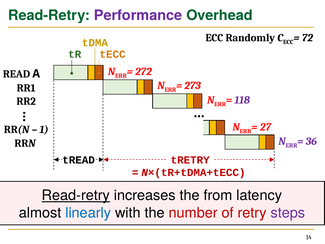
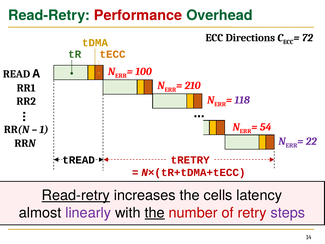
Performance colour: purple -> red
Randomly: Randomly -> Directions
272: 272 -> 100
273: 273 -> 210
27: 27 -> 54
36: 36 -> 22
from: from -> cells
linearly colour: blue -> purple
the at (155, 213) underline: none -> present
